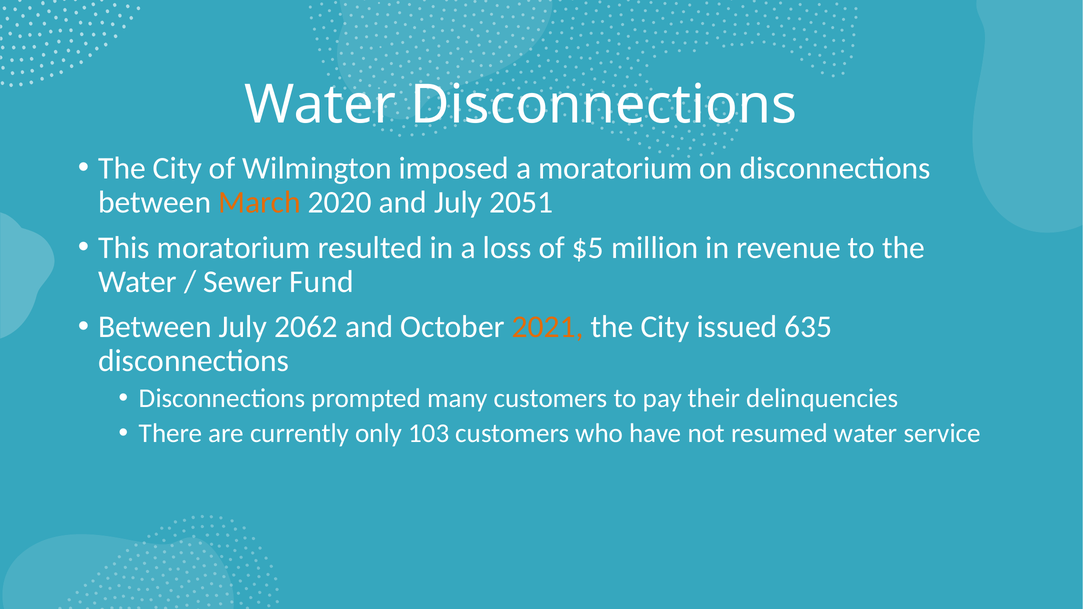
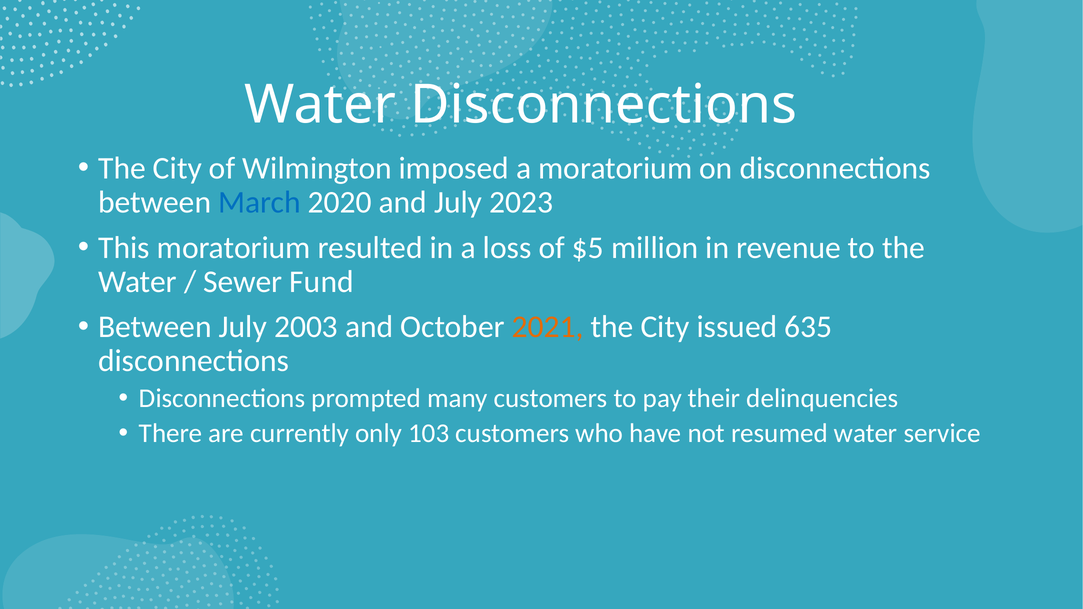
March colour: orange -> blue
2051: 2051 -> 2023
2062: 2062 -> 2003
